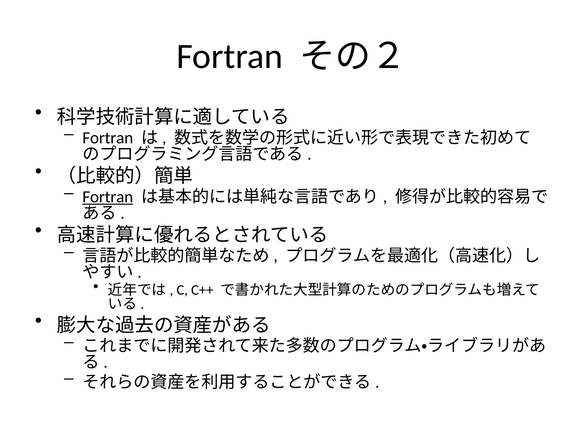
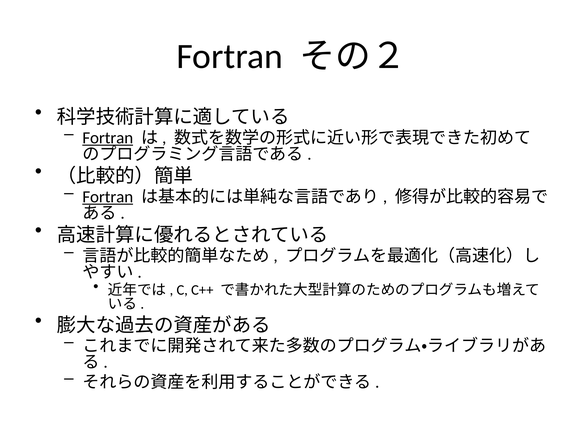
Fortran at (108, 138) underline: none -> present
